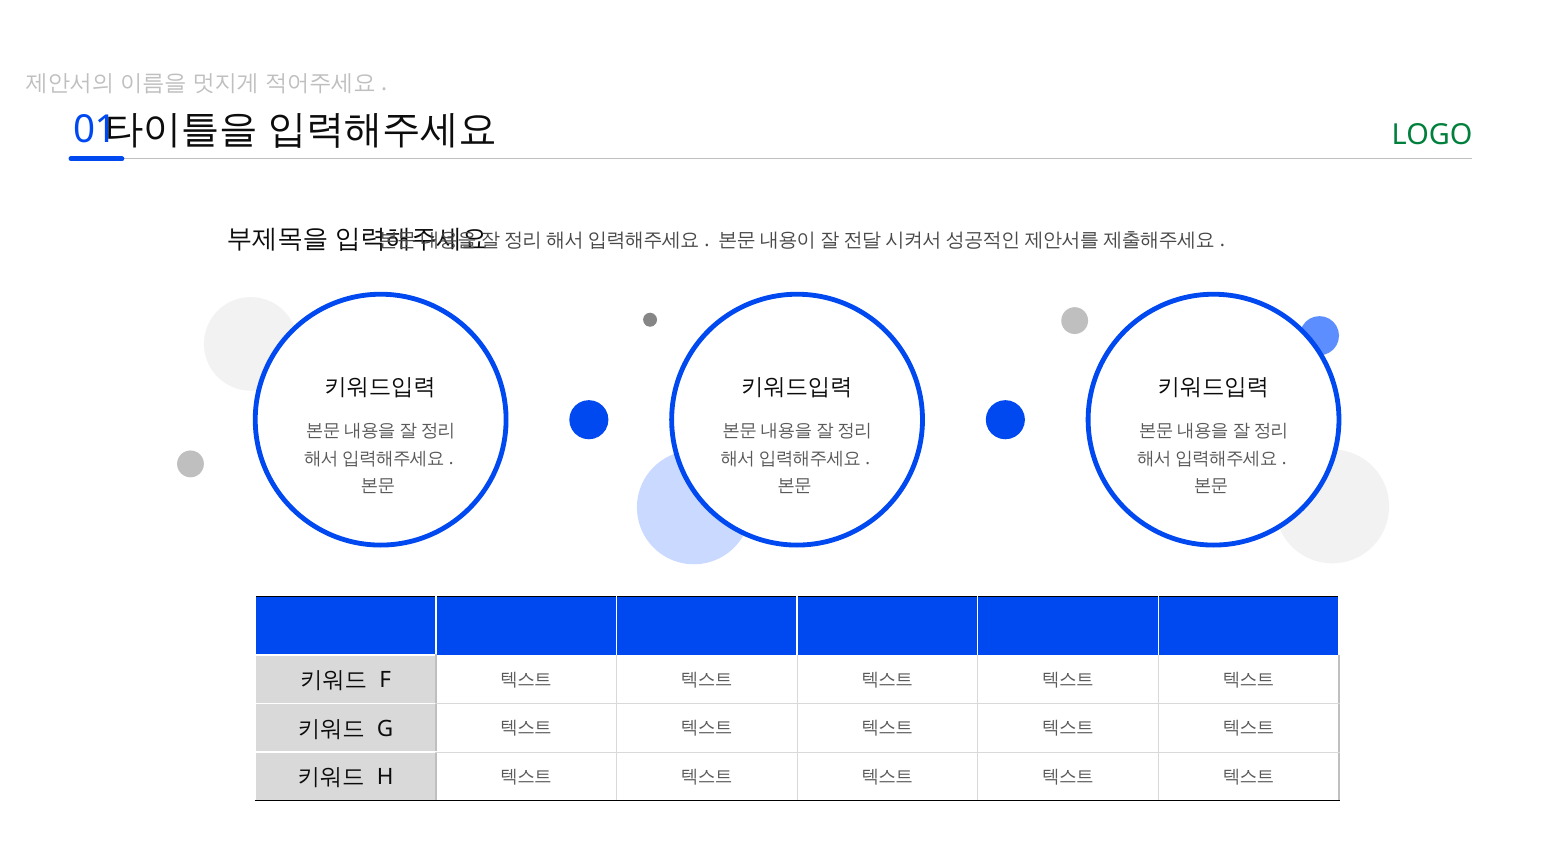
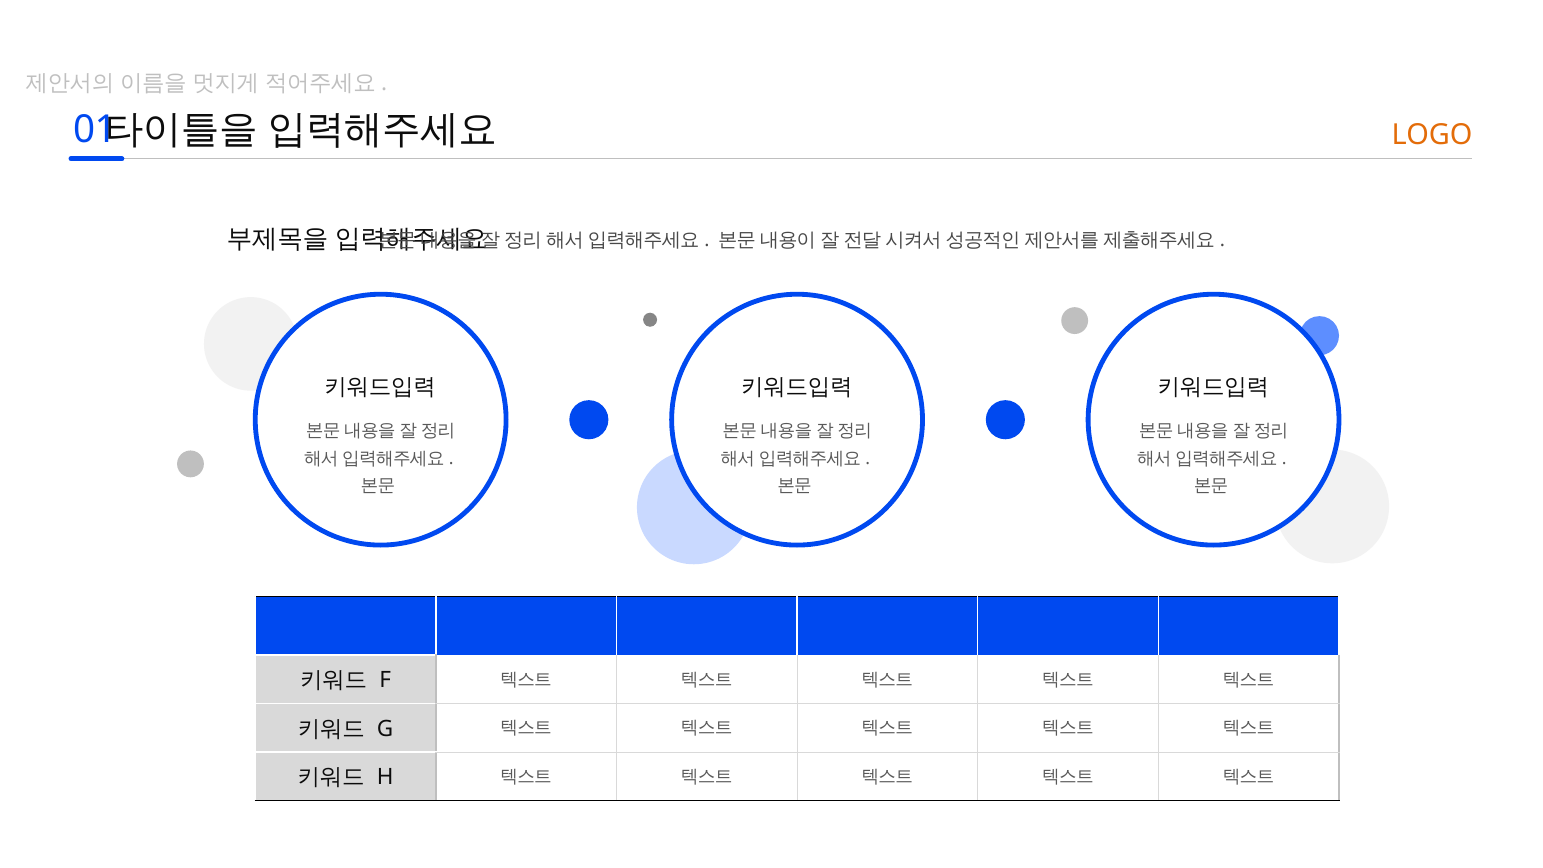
LOGO colour: green -> orange
